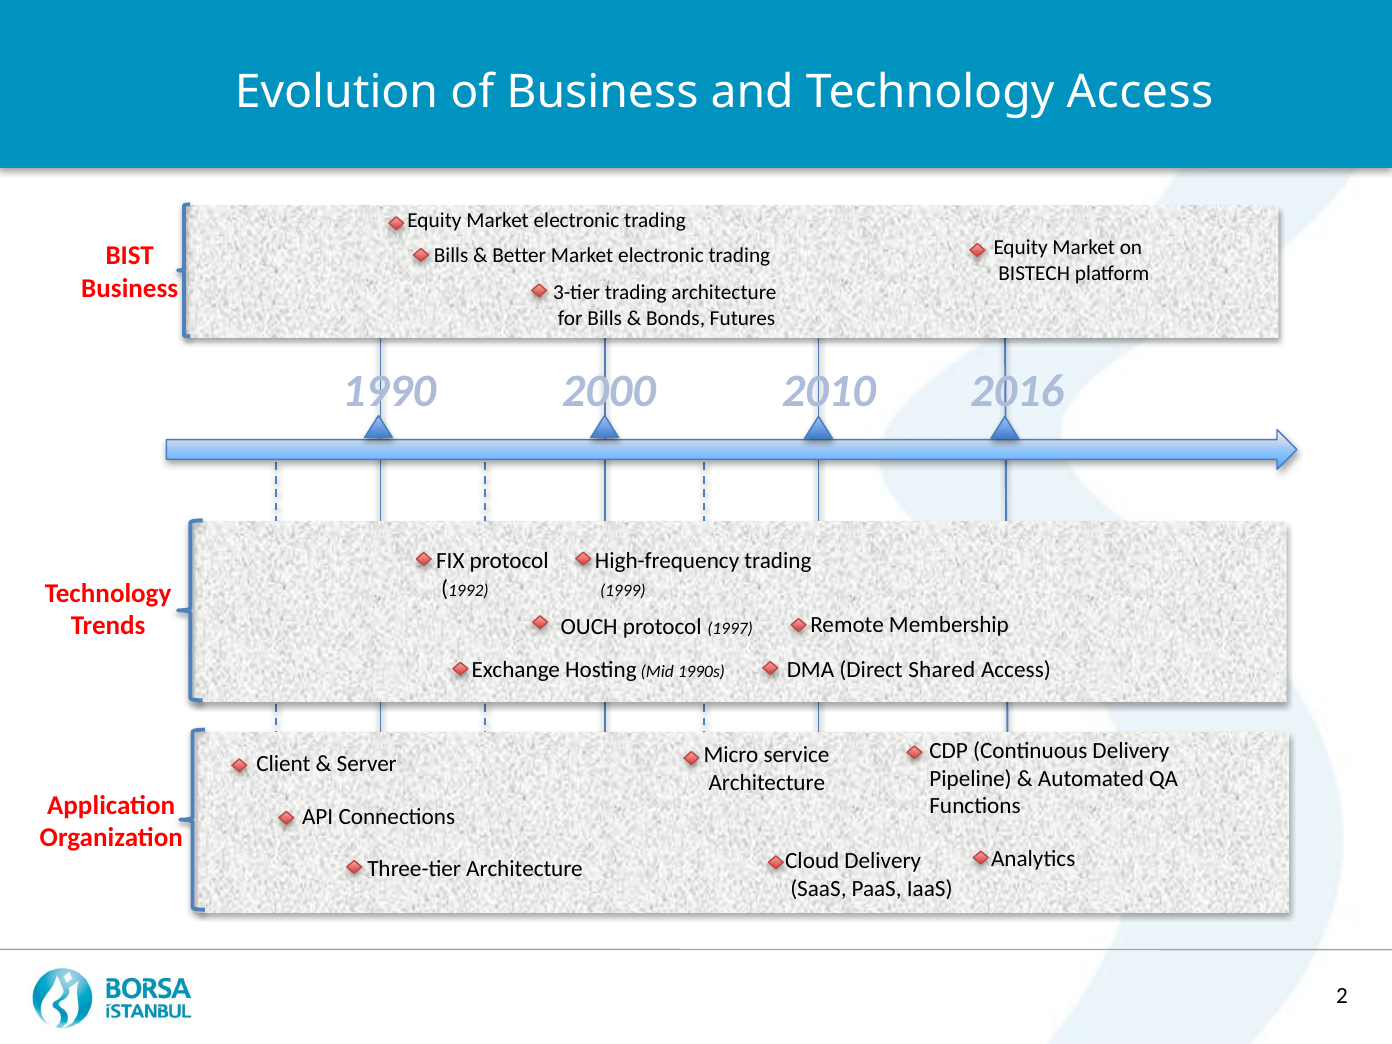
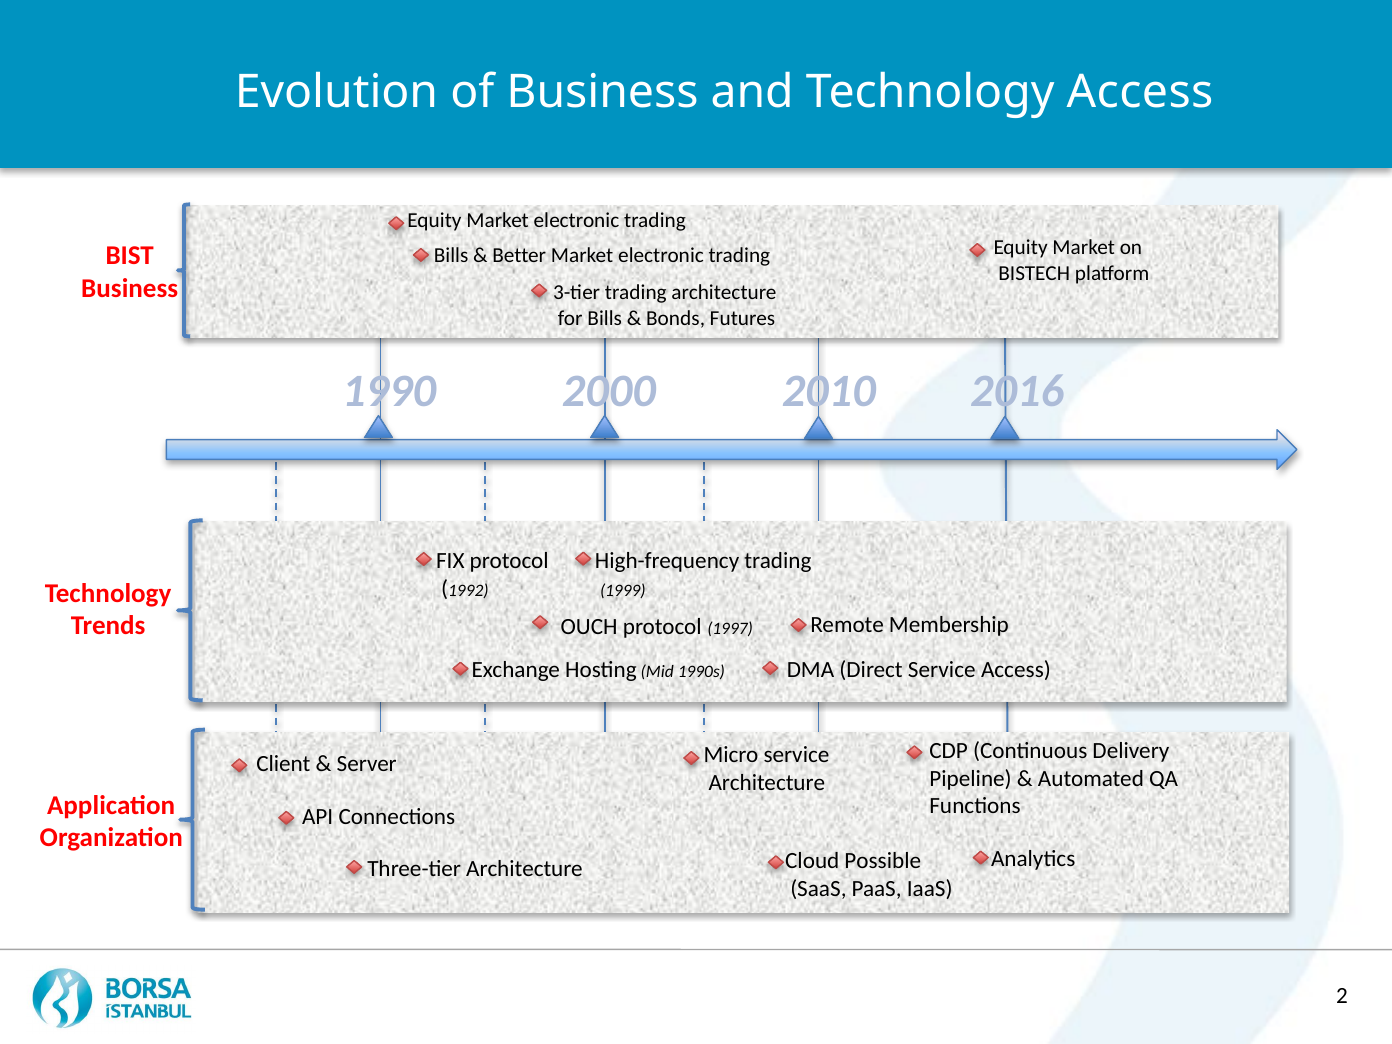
Direct Shared: Shared -> Service
Cloud Delivery: Delivery -> Possible
